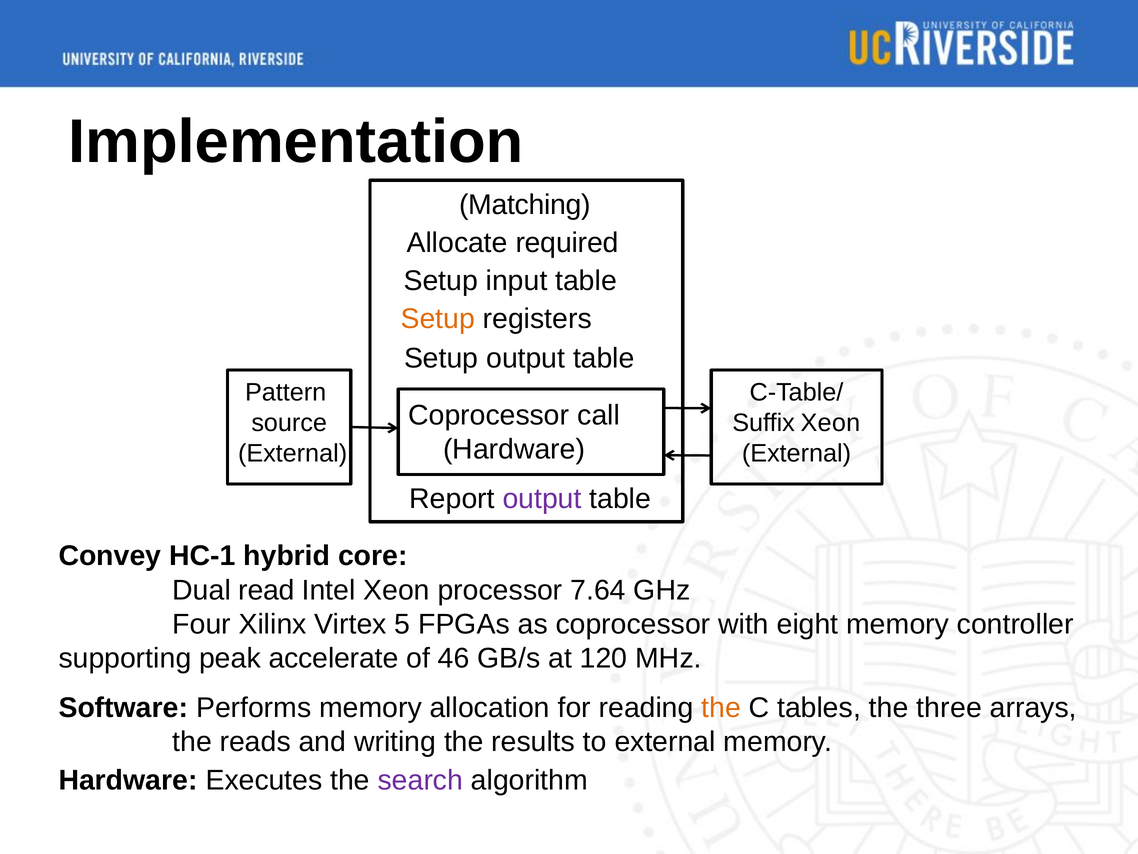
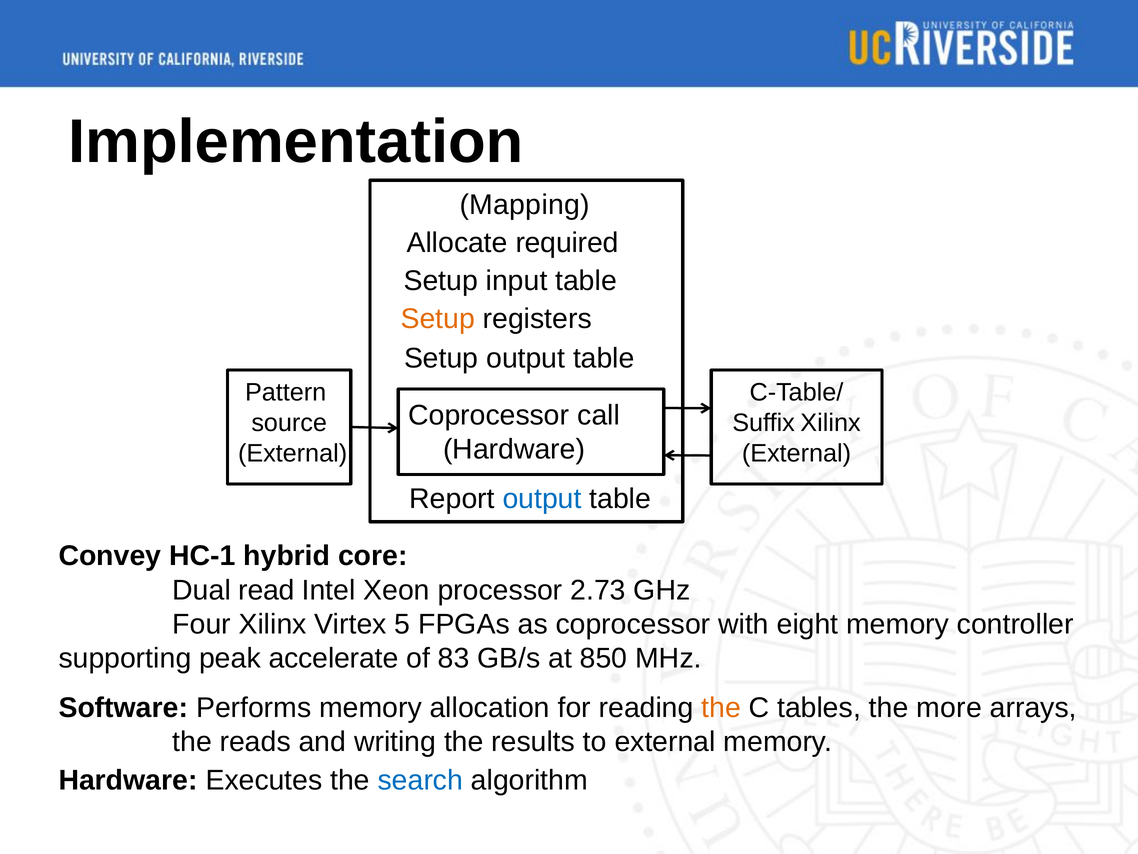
Matching: Matching -> Mapping
Suffix Xeon: Xeon -> Xilinx
output at (542, 499) colour: purple -> blue
7.64: 7.64 -> 2.73
46: 46 -> 83
120: 120 -> 850
three: three -> more
search colour: purple -> blue
